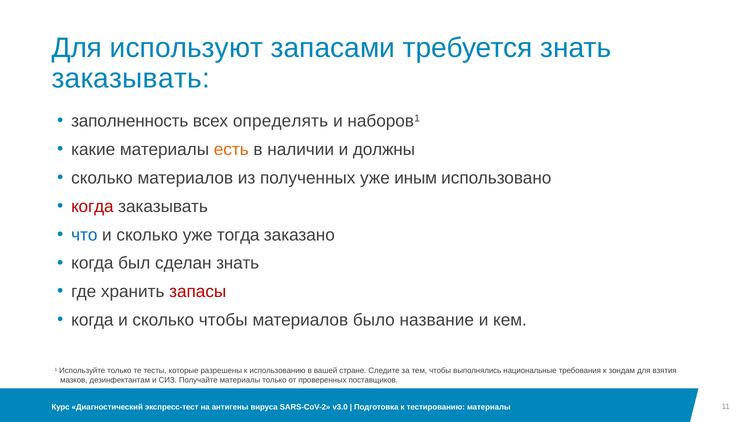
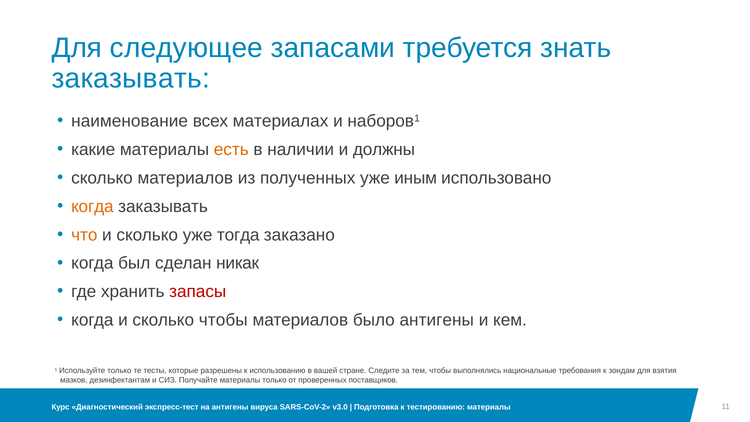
используют: используют -> следующее
заполненность: заполненность -> наименование
определять: определять -> материалах
когда at (92, 206) colour: red -> orange
что colour: blue -> orange
сделан знать: знать -> никак
было название: название -> антигены
